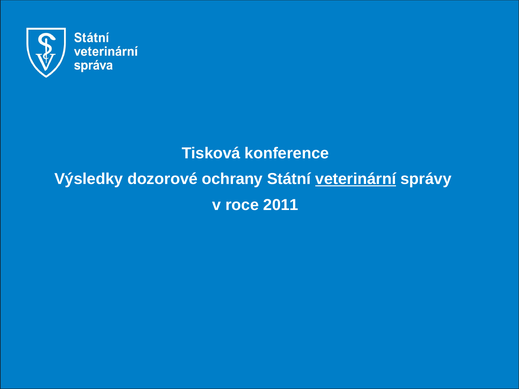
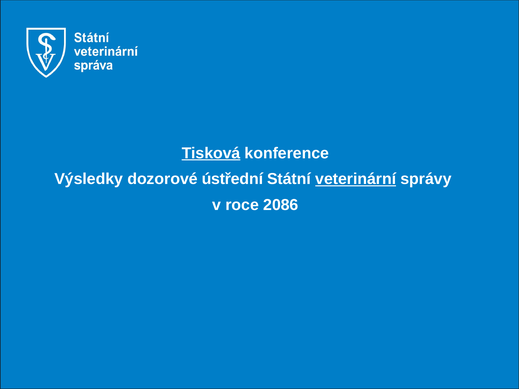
Tisková underline: none -> present
ochrany: ochrany -> ústřední
2011: 2011 -> 2086
